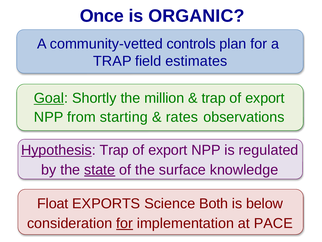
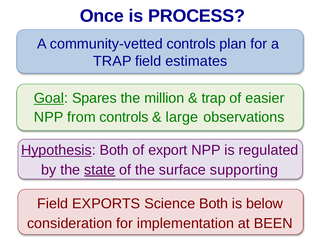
ORGANIC: ORGANIC -> PROCESS
Shortly: Shortly -> Spares
export at (265, 98): export -> easier
from starting: starting -> controls
rates: rates -> large
Hypothesis Trap: Trap -> Both
knowledge: knowledge -> supporting
Float at (53, 203): Float -> Field
for at (125, 223) underline: present -> none
PACE: PACE -> BEEN
